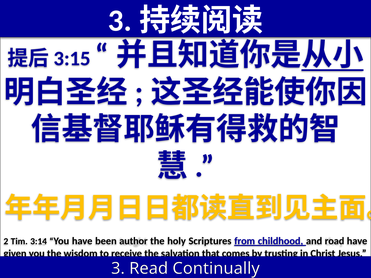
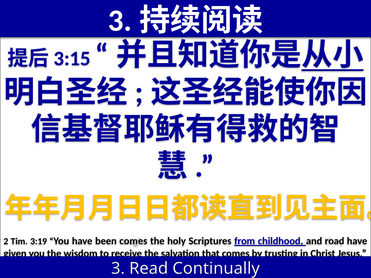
3:14: 3:14 -> 3:19
been author: author -> comes
